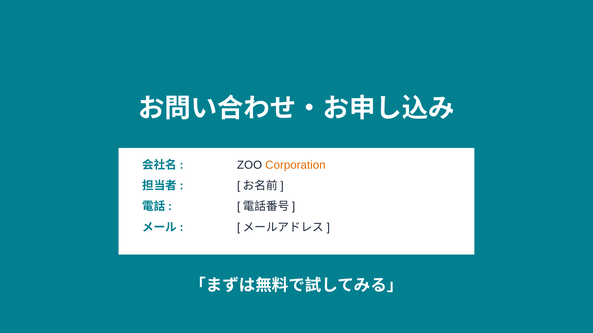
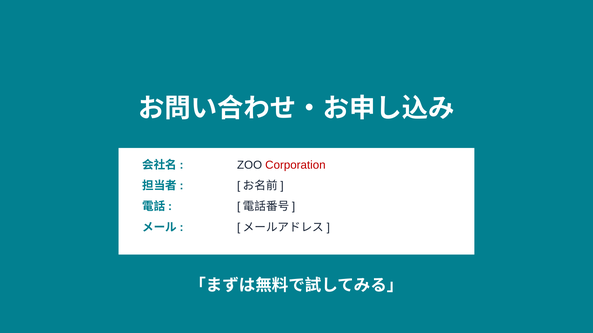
Corporation colour: orange -> red
